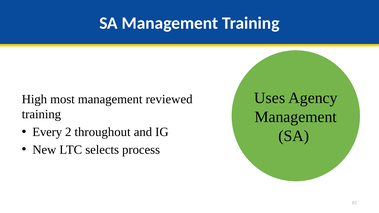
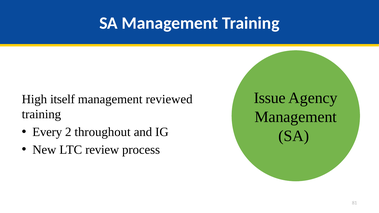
Uses: Uses -> Issue
most: most -> itself
selects: selects -> review
